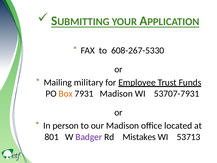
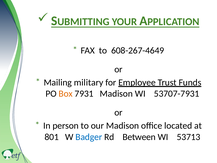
608-267-5330: 608-267-5330 -> 608-267-4649
Badger colour: purple -> blue
Mistakes: Mistakes -> Between
